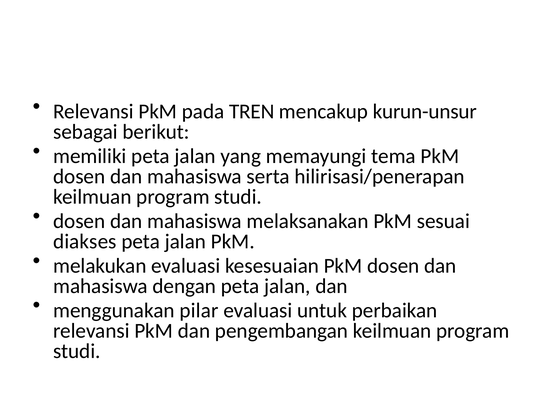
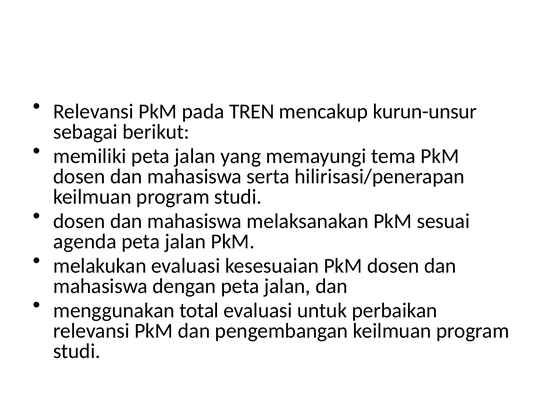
diakses: diakses -> agenda
pilar: pilar -> total
